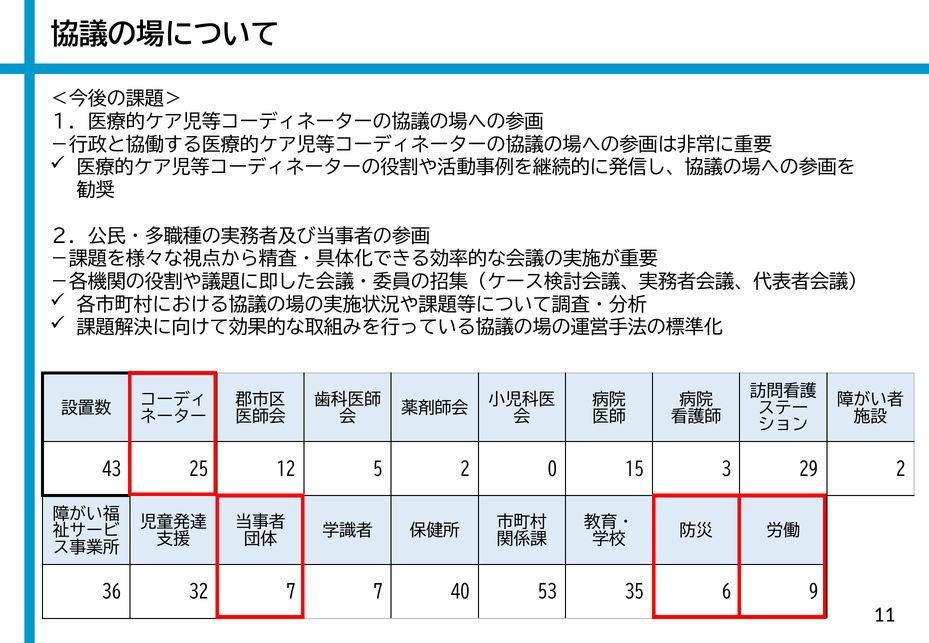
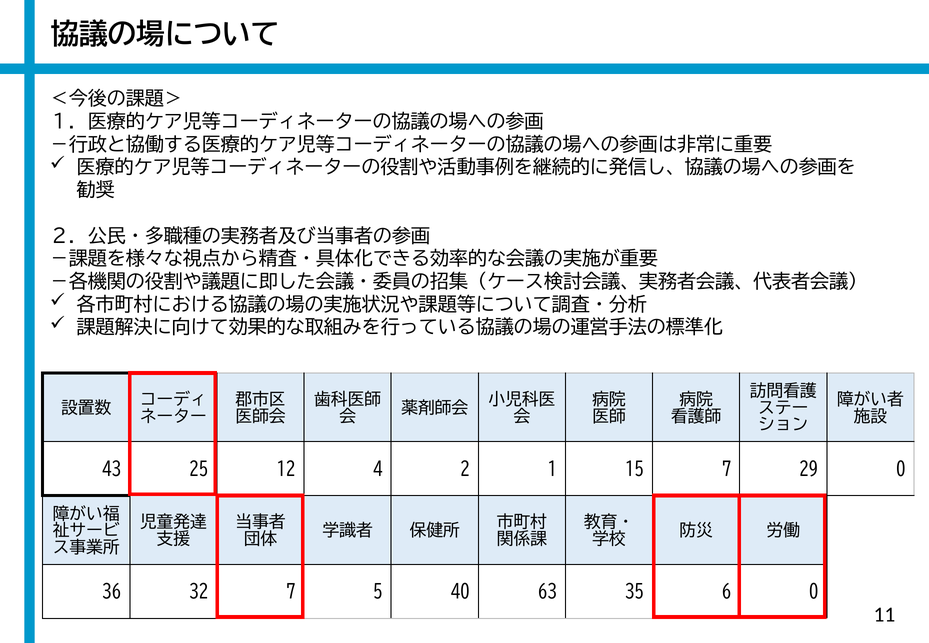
5: 5 -> 4
0: 0 -> 1
15 3: 3 -> 7
29 2: 2 -> 0
7 7: 7 -> 5
53: 53 -> 63
6 9: 9 -> 0
